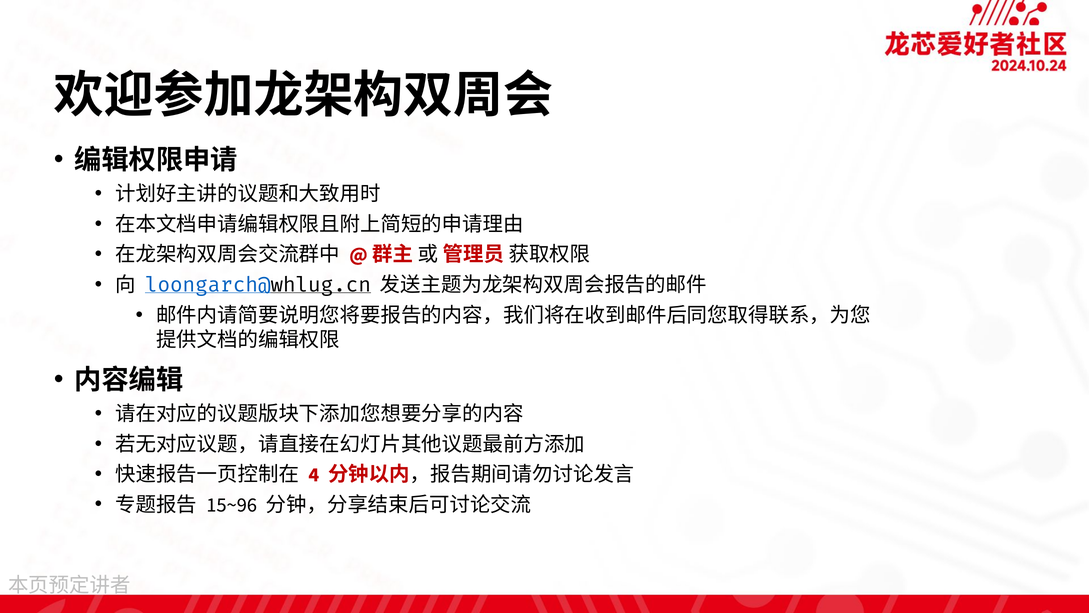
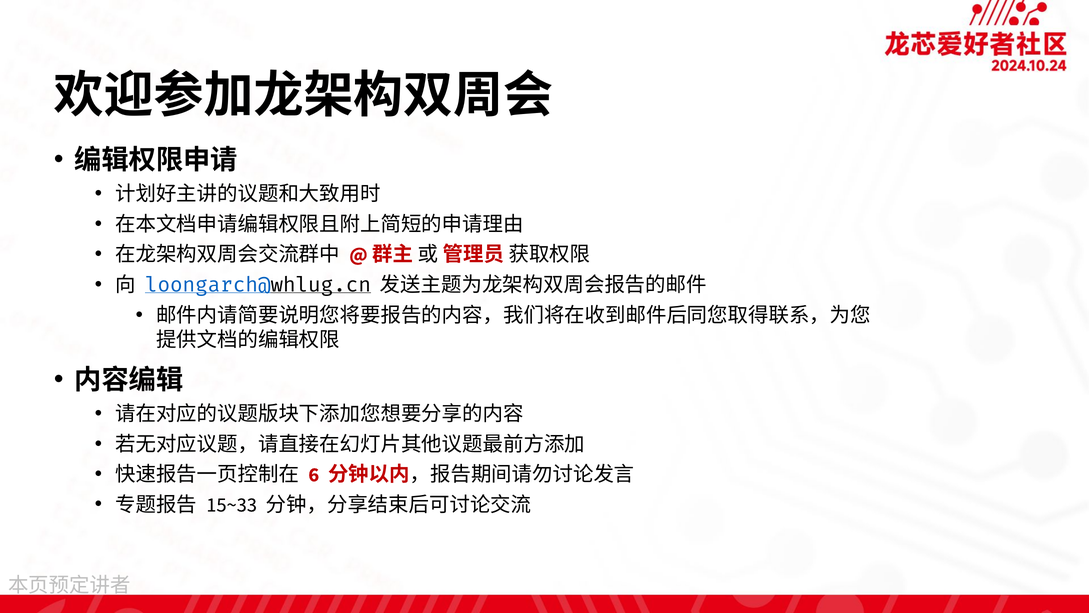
4: 4 -> 6
15~96: 15~96 -> 15~33
